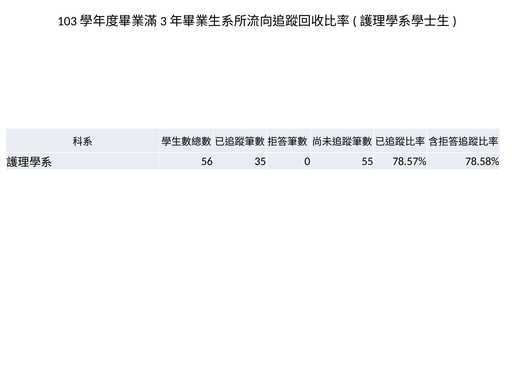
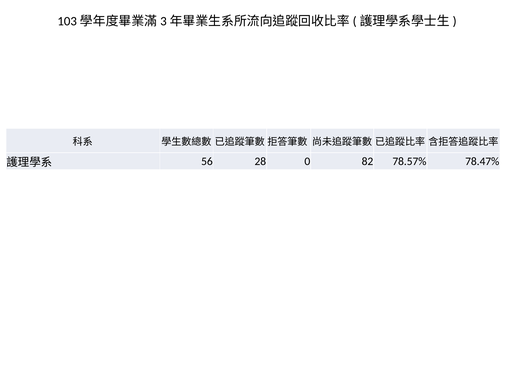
35: 35 -> 28
55: 55 -> 82
78.58%: 78.58% -> 78.47%
